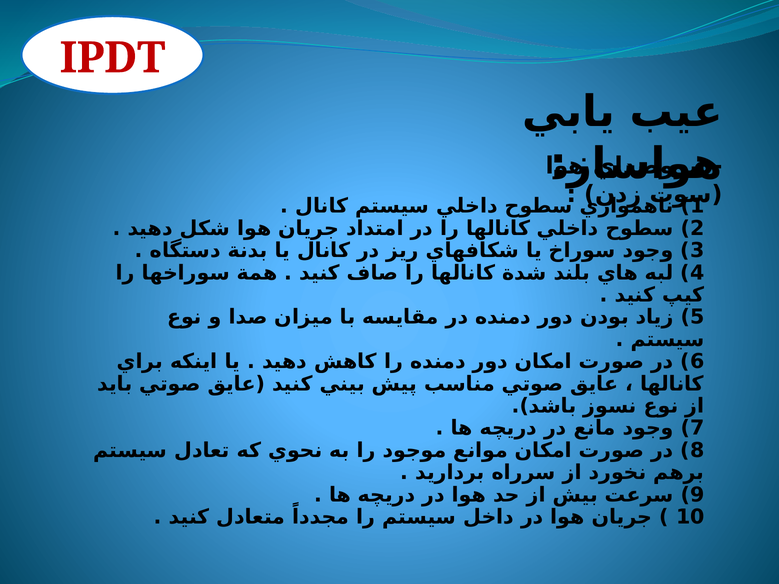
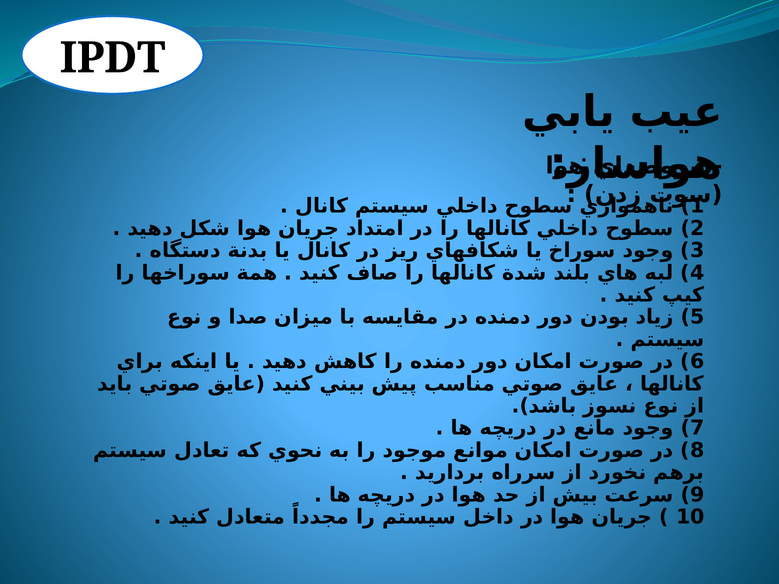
IPDT colour: red -> black
